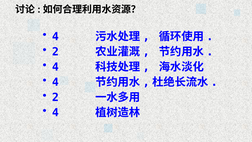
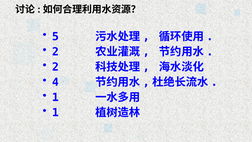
4 at (55, 36): 4 -> 5
4 at (55, 67): 4 -> 2
2 at (55, 97): 2 -> 1
4 at (55, 112): 4 -> 1
